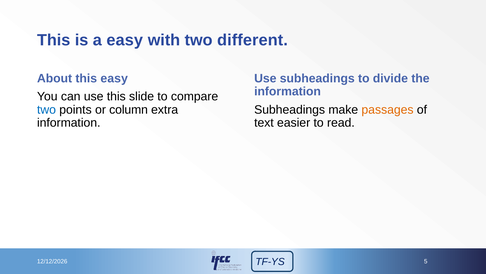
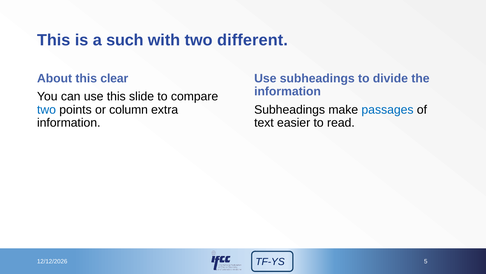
a easy: easy -> such
this easy: easy -> clear
passages colour: orange -> blue
